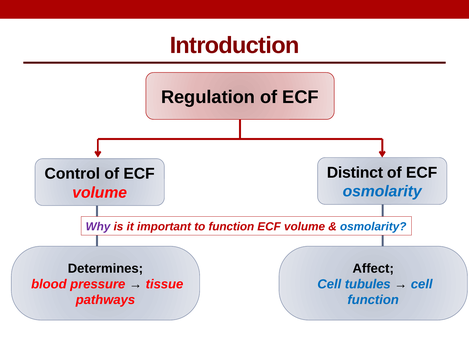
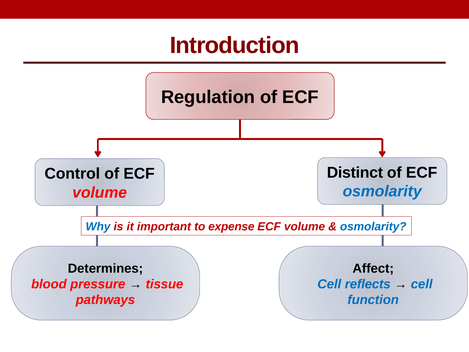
Why colour: purple -> blue
to function: function -> expense
tubules: tubules -> reflects
